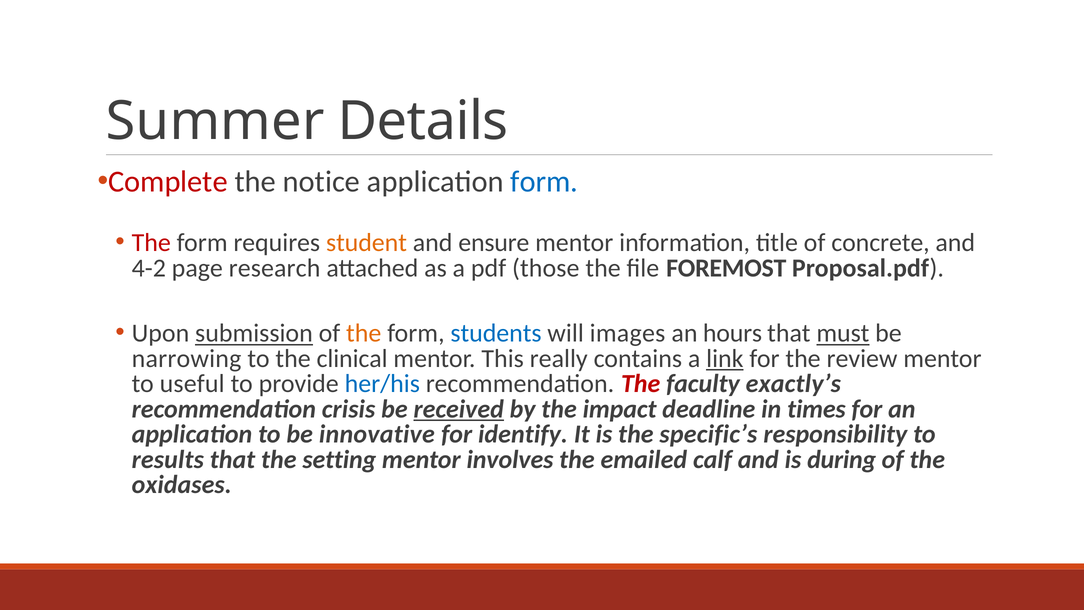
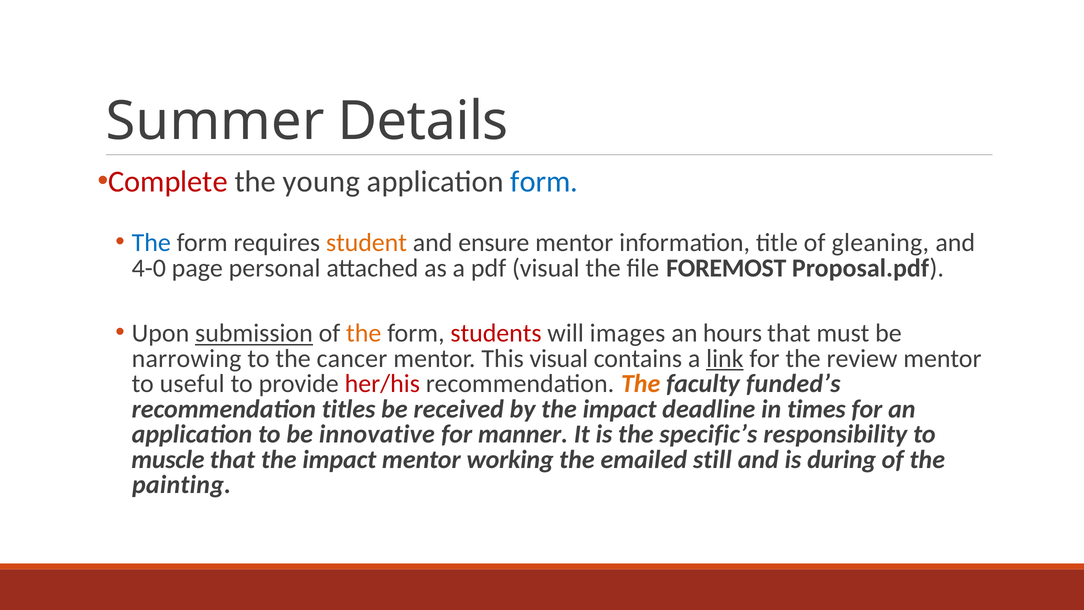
notice: notice -> young
The at (151, 243) colour: red -> blue
concrete: concrete -> gleaning
4-2: 4-2 -> 4-0
research: research -> personal
pdf those: those -> visual
students colour: blue -> red
must underline: present -> none
clinical: clinical -> cancer
This really: really -> visual
her/his colour: blue -> red
The at (641, 384) colour: red -> orange
exactly’s: exactly’s -> funded’s
crisis: crisis -> titles
received underline: present -> none
identify: identify -> manner
results: results -> muscle
that the setting: setting -> impact
involves: involves -> working
calf: calf -> still
oxidases: oxidases -> painting
